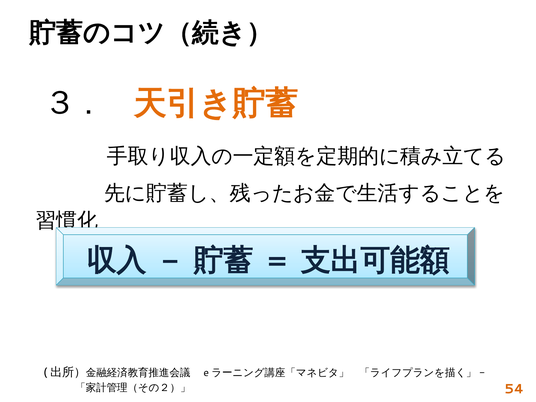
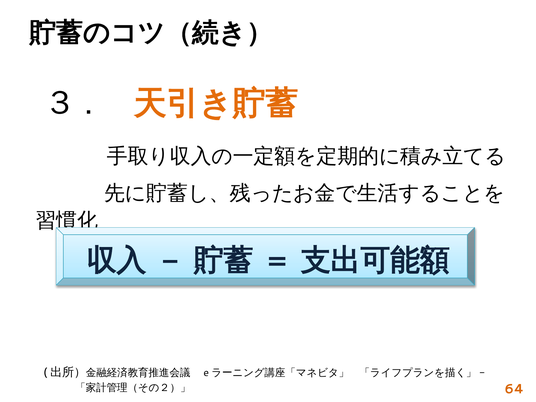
54: 54 -> 64
